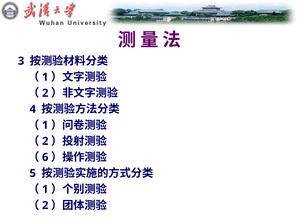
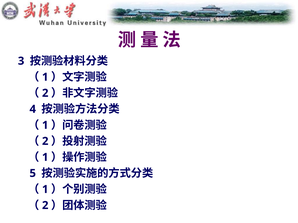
6 at (45, 158): 6 -> 1
